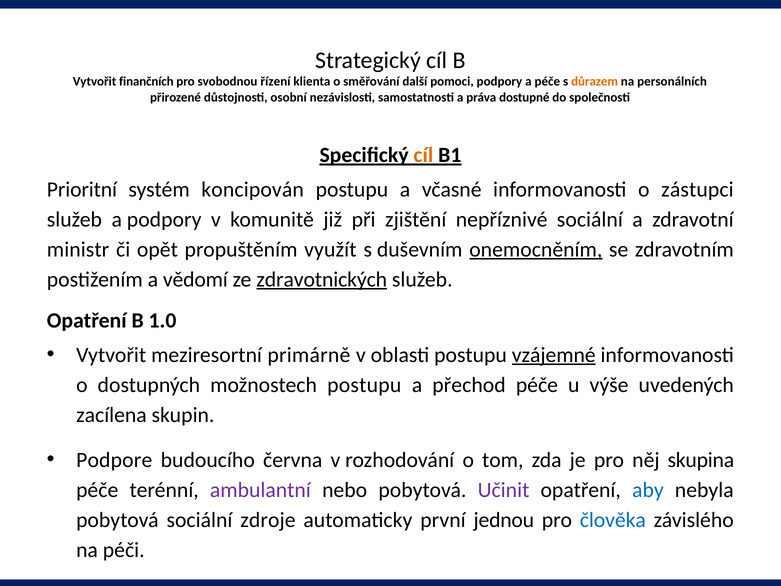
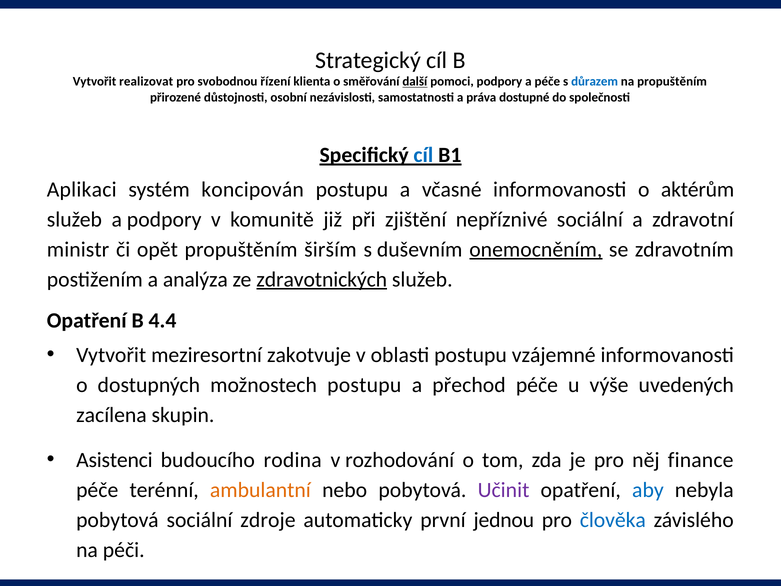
finančních: finančních -> realizovat
další underline: none -> present
důrazem colour: orange -> blue
na personálních: personálních -> propuštěním
cíl at (423, 155) colour: orange -> blue
Prioritní: Prioritní -> Aplikaci
zástupci: zástupci -> aktérům
využít: využít -> širším
vědomí: vědomí -> analýza
1.0: 1.0 -> 4.4
primárně: primárně -> zakotvuje
vzájemné underline: present -> none
Podpore: Podpore -> Asistenci
června: června -> rodina
skupina: skupina -> finance
ambulantní colour: purple -> orange
